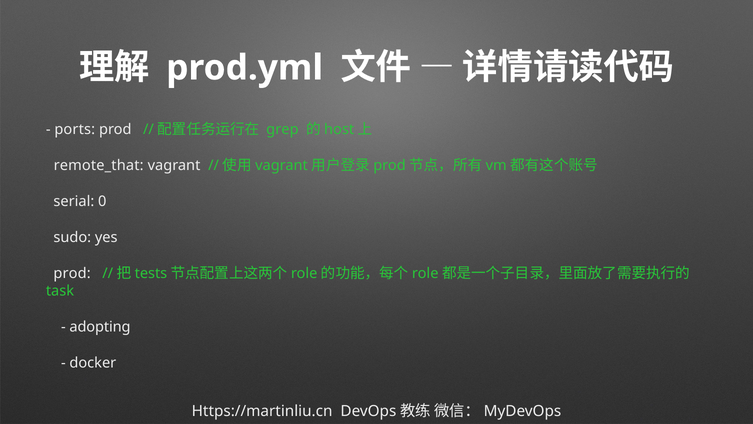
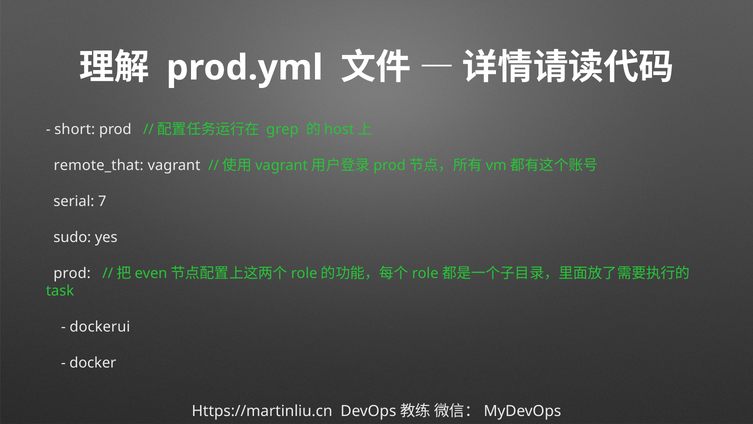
ports: ports -> short
0: 0 -> 7
tests: tests -> even
adopting: adopting -> dockerui
